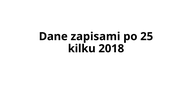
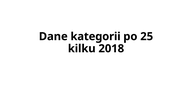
zapisami: zapisami -> kategorii
